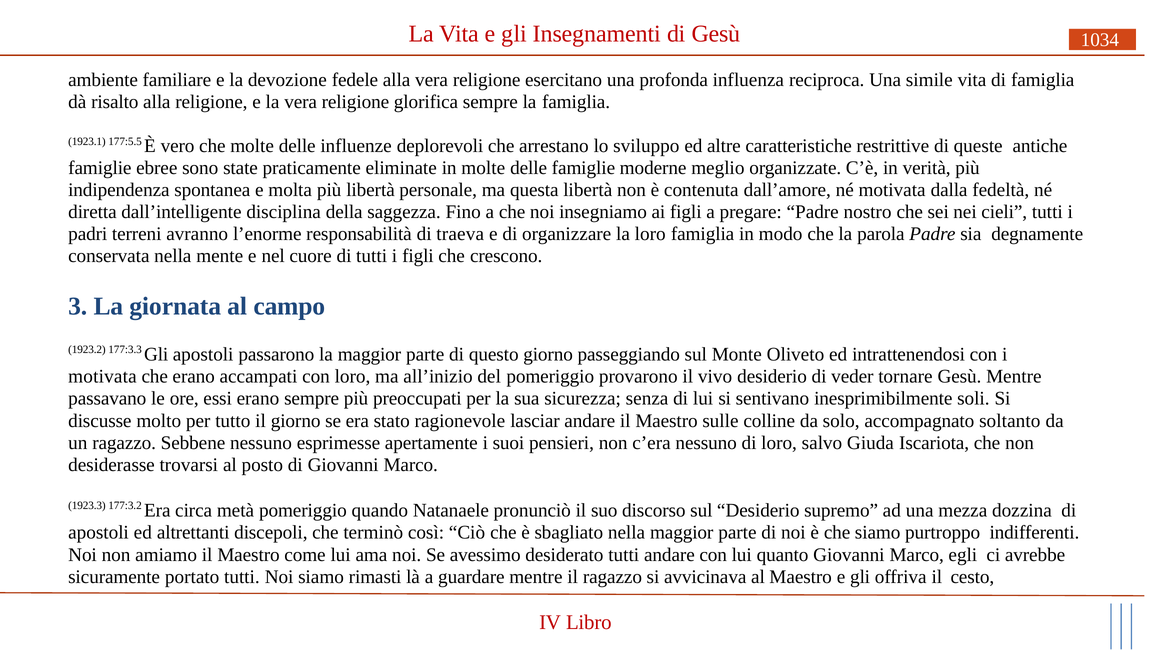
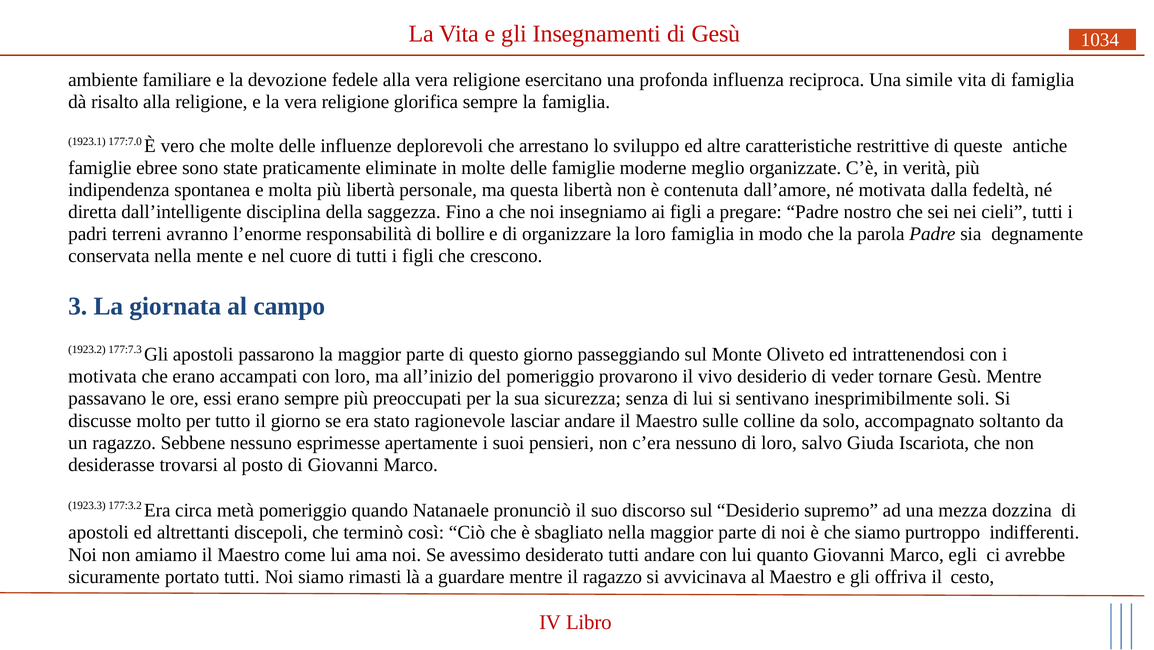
177:5.5: 177:5.5 -> 177:7.0
traeva: traeva -> bollire
177:3.3: 177:3.3 -> 177:7.3
